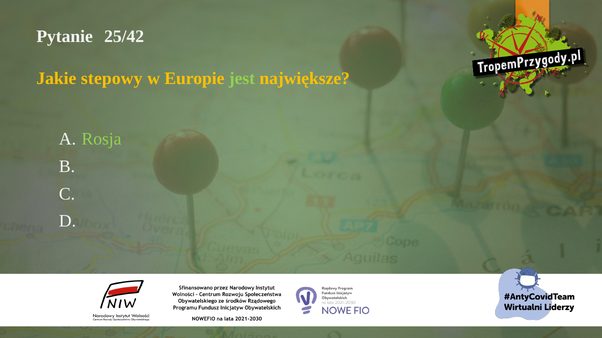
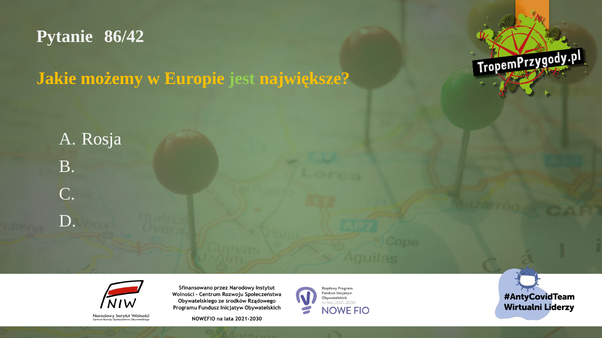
25/42: 25/42 -> 86/42
stepowy: stepowy -> możemy
Rosja colour: light green -> white
